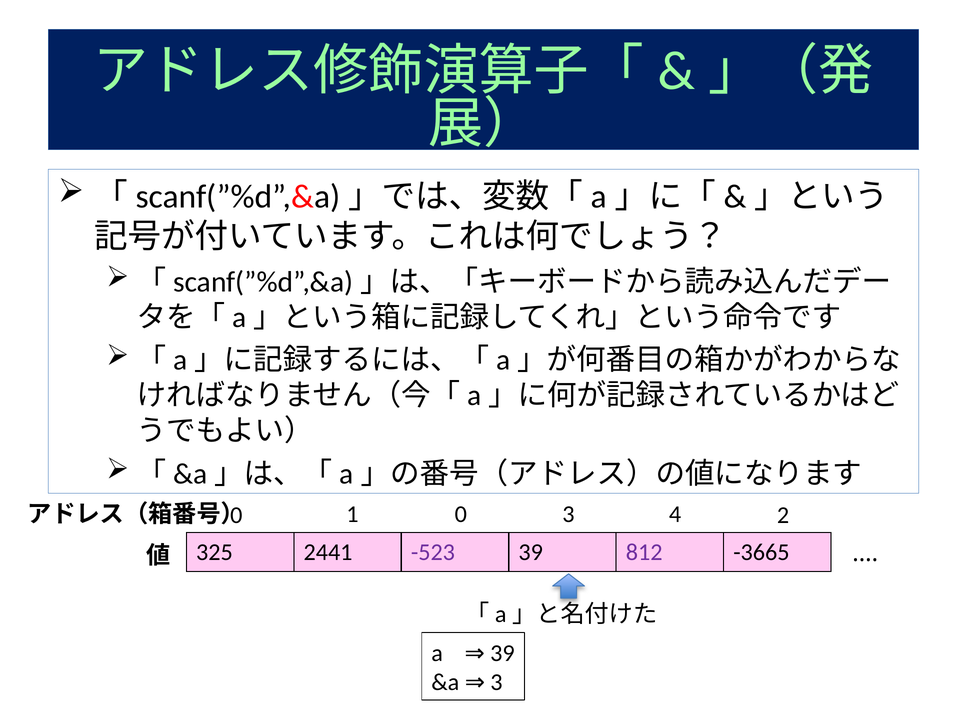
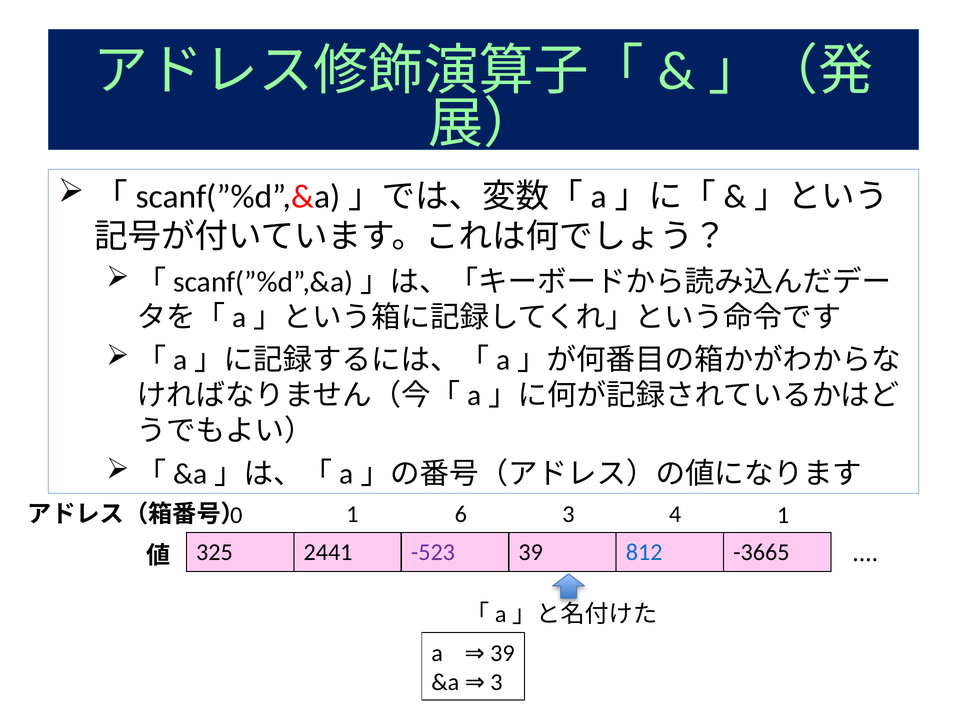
1 0: 0 -> 6
4 2: 2 -> 1
812 colour: purple -> blue
